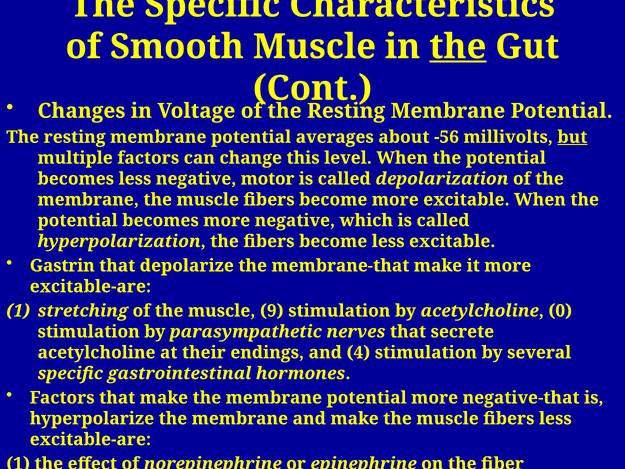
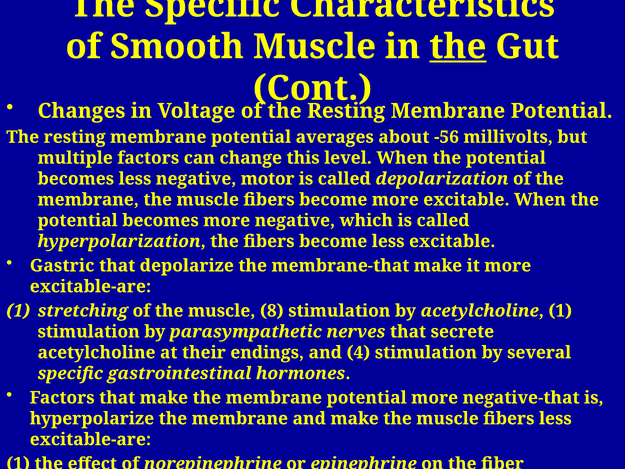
but underline: present -> none
Gastrin: Gastrin -> Gastric
9: 9 -> 8
acetylcholine 0: 0 -> 1
